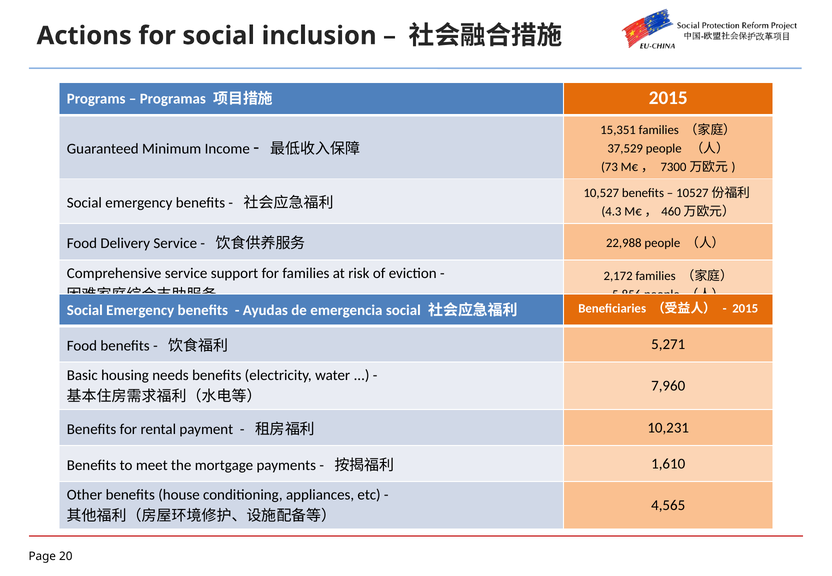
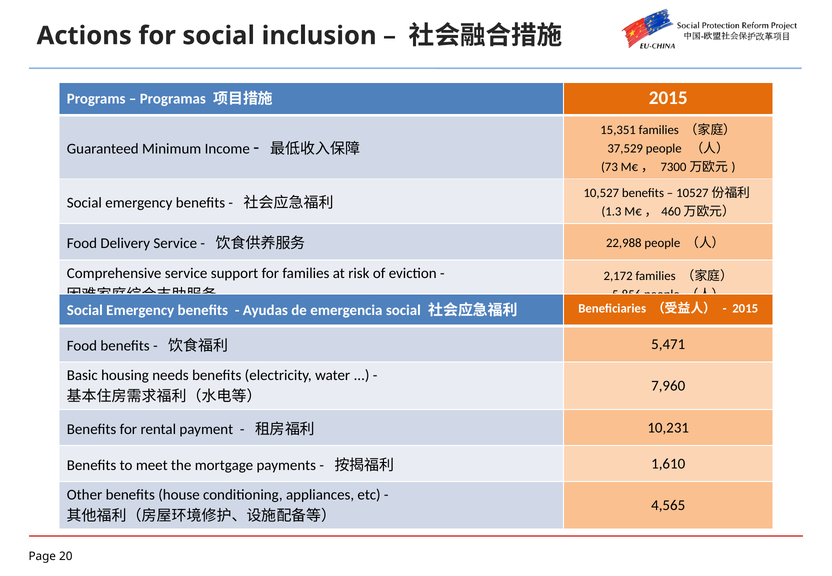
4.3: 4.3 -> 1.3
5,271: 5,271 -> 5,471
